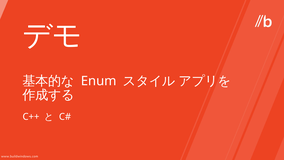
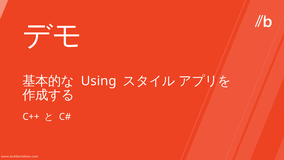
Enum: Enum -> Using
